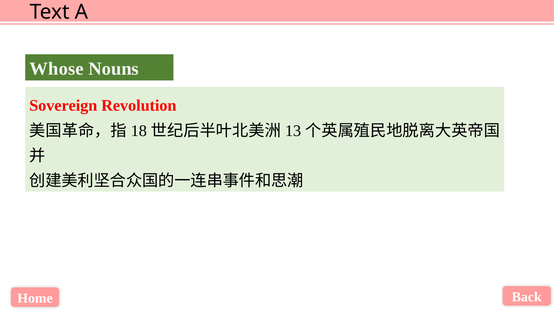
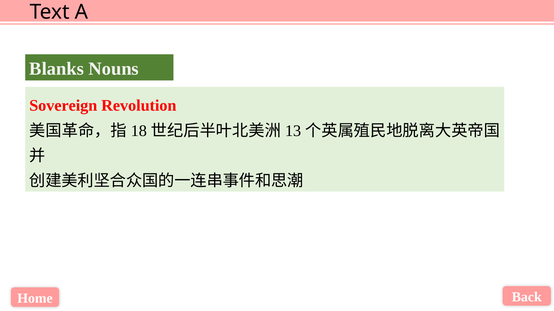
Whose: Whose -> Blanks
